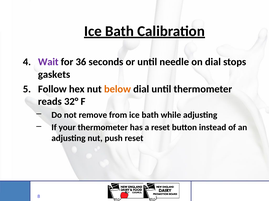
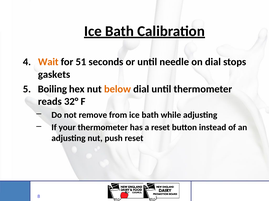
Wait colour: purple -> orange
36: 36 -> 51
Follow: Follow -> Boiling
